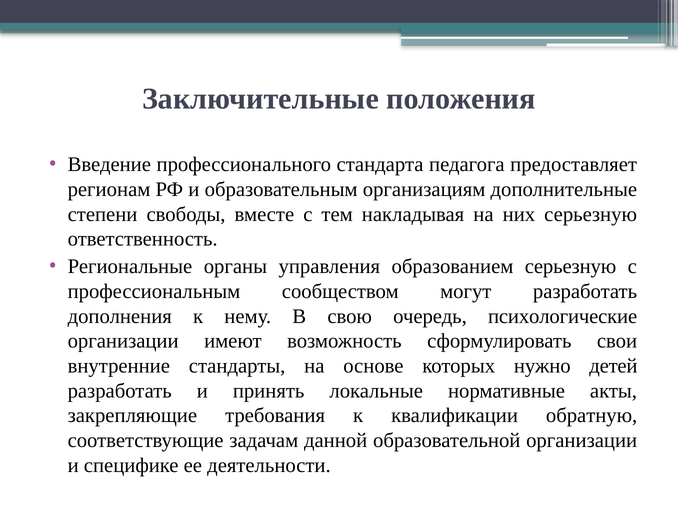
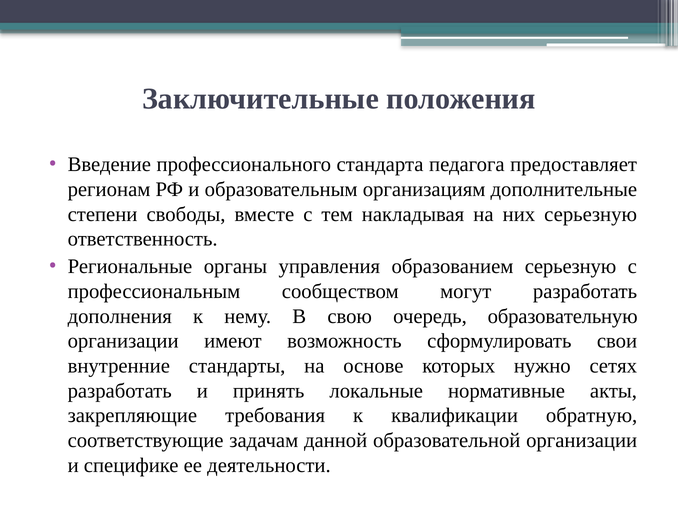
психологические: психологические -> образовательную
детей: детей -> сетях
